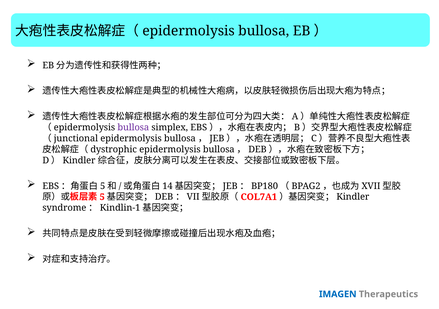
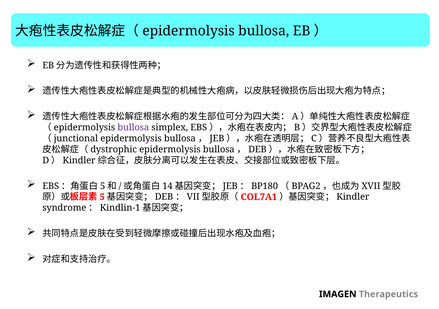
IMAGEN colour: blue -> black
